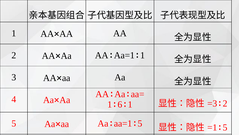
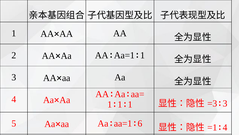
6 at (120, 104): 6 -> 1
2 at (225, 103): 2 -> 3
5 at (140, 123): 5 -> 6
5 at (225, 127): 5 -> 4
